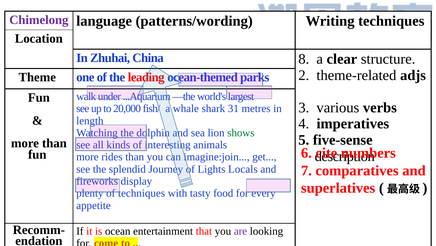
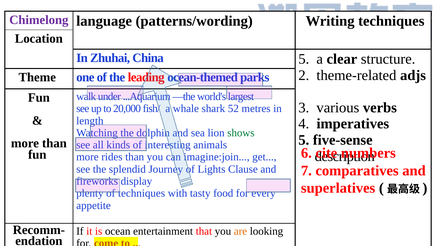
China 8: 8 -> 5
31: 31 -> 52
Locals: Locals -> Clause
are colour: purple -> orange
